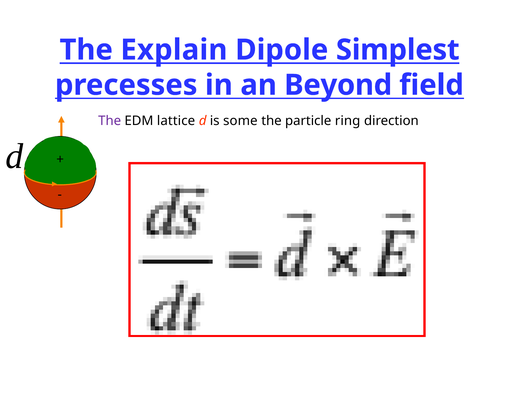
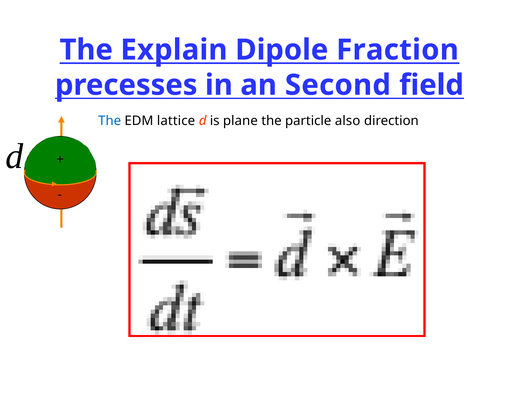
Simplest: Simplest -> Fraction
Beyond: Beyond -> Second
The at (110, 121) colour: purple -> blue
some: some -> plane
ring: ring -> also
